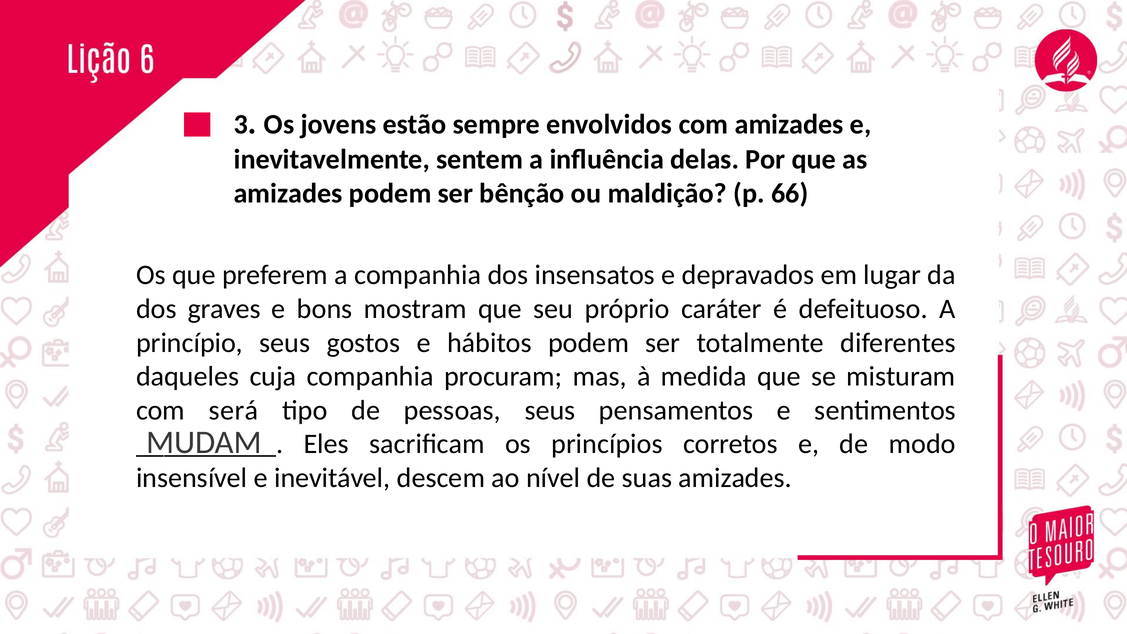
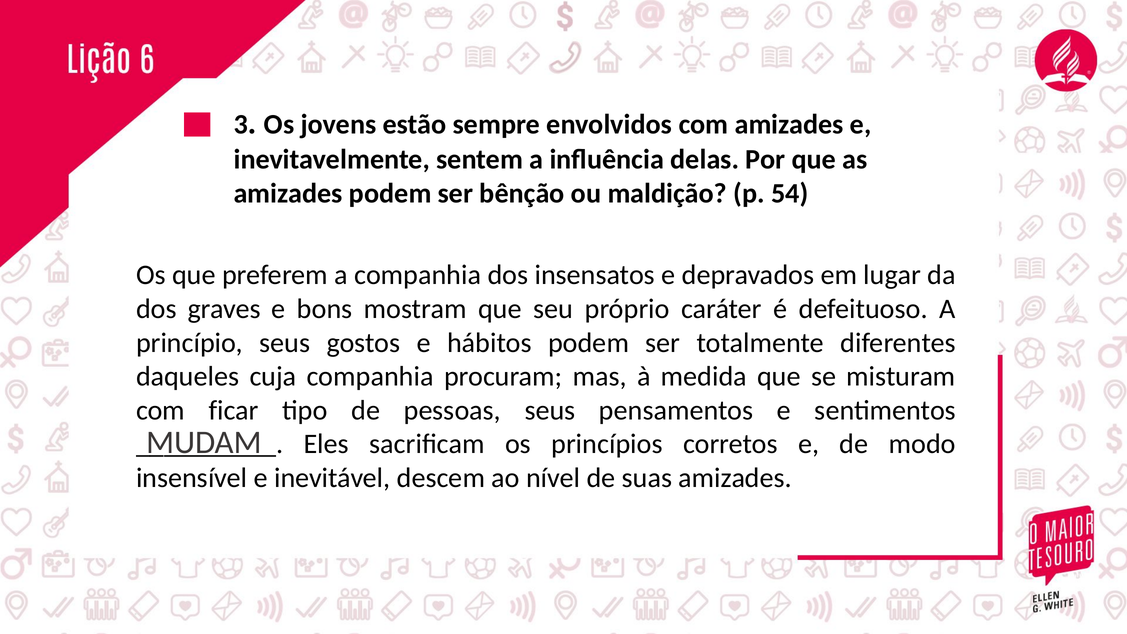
66: 66 -> 54
será: será -> ficar
